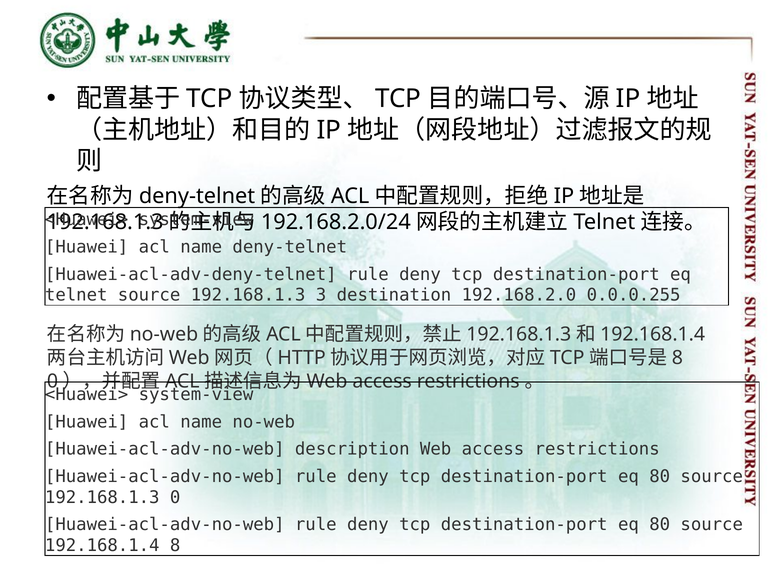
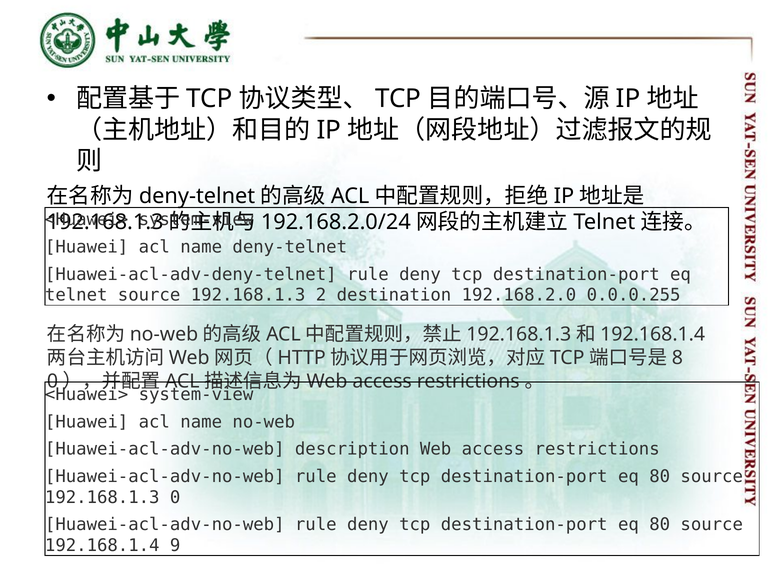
3: 3 -> 2
8: 8 -> 9
